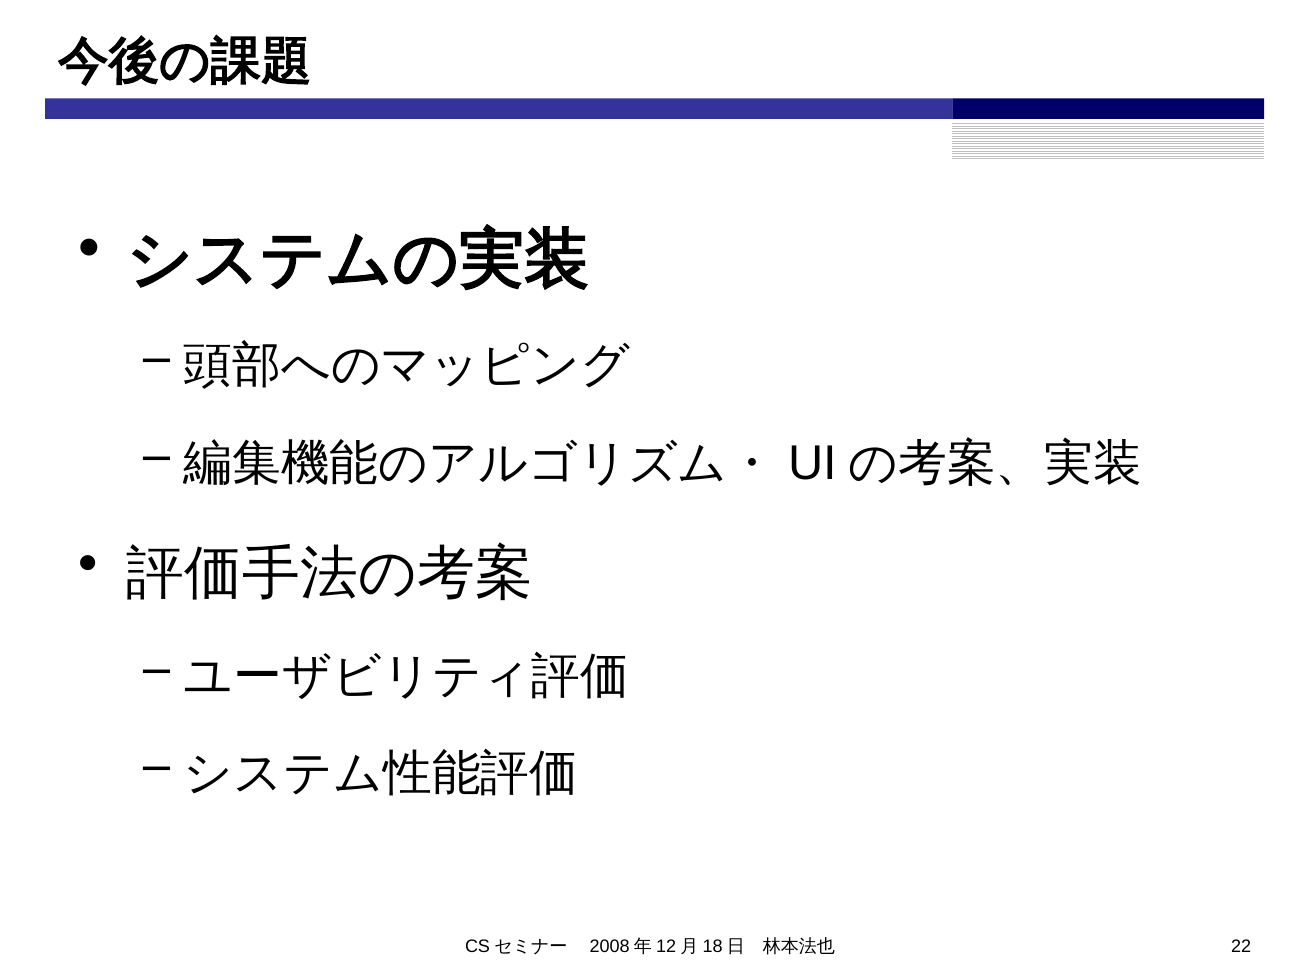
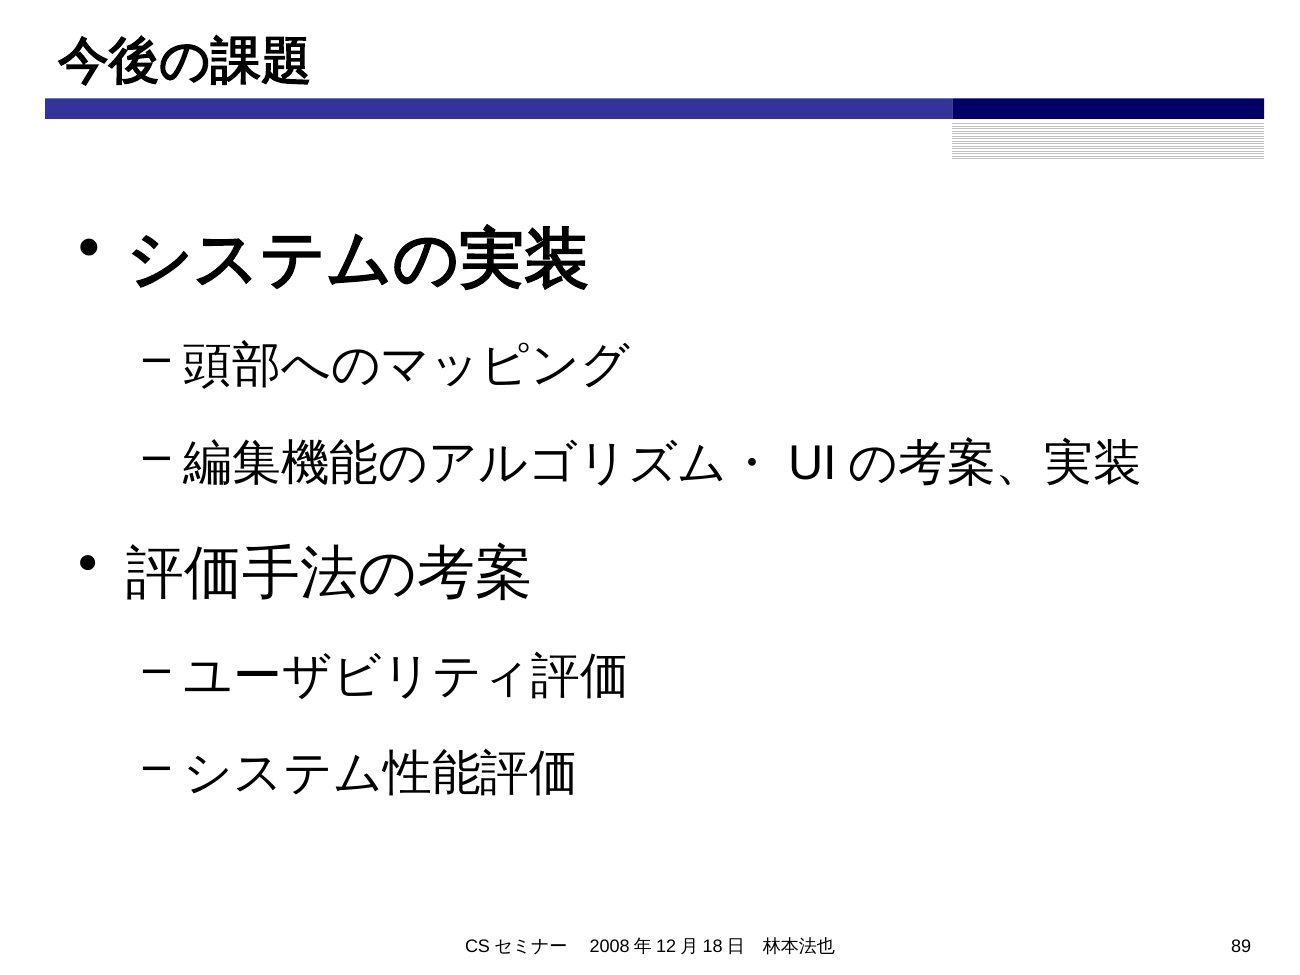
22: 22 -> 89
